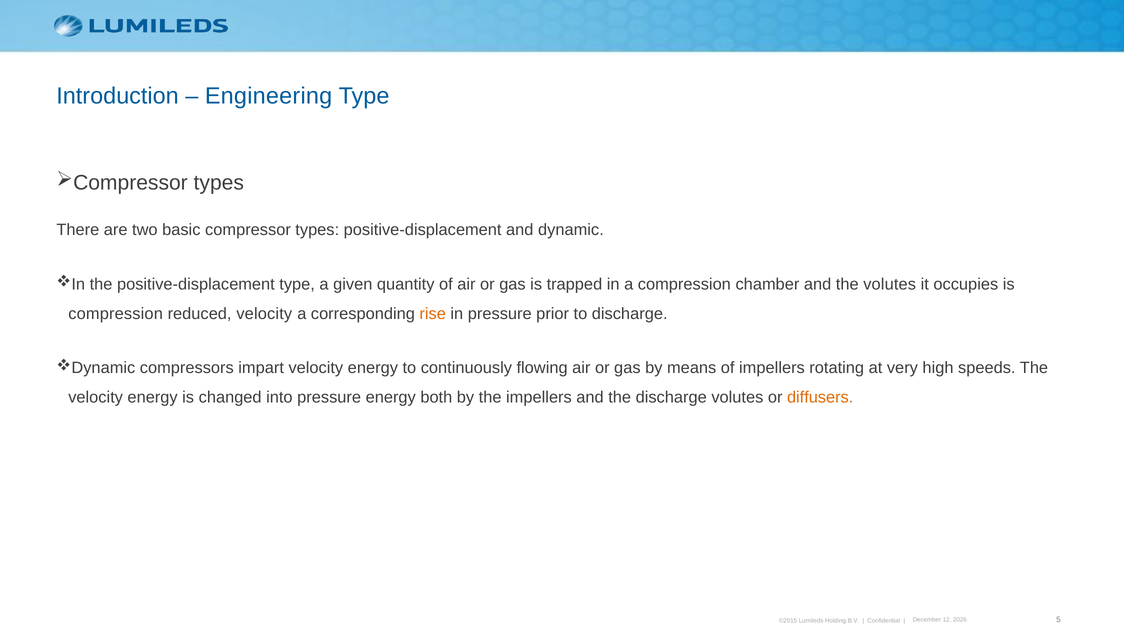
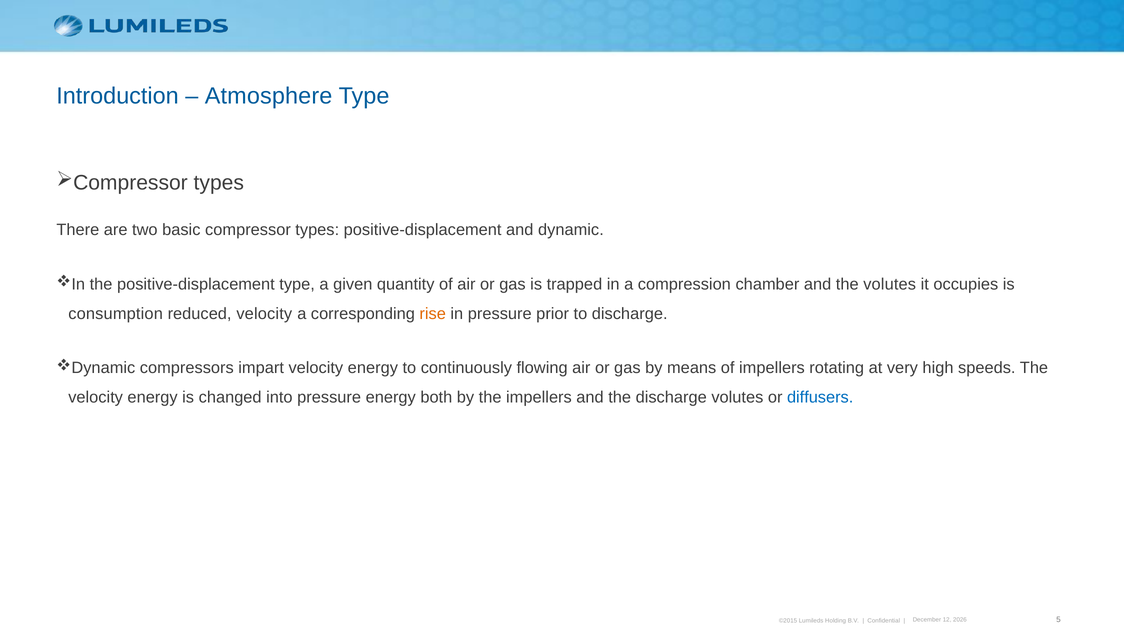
Engineering: Engineering -> Atmosphere
compression at (116, 314): compression -> consumption
diffusers colour: orange -> blue
